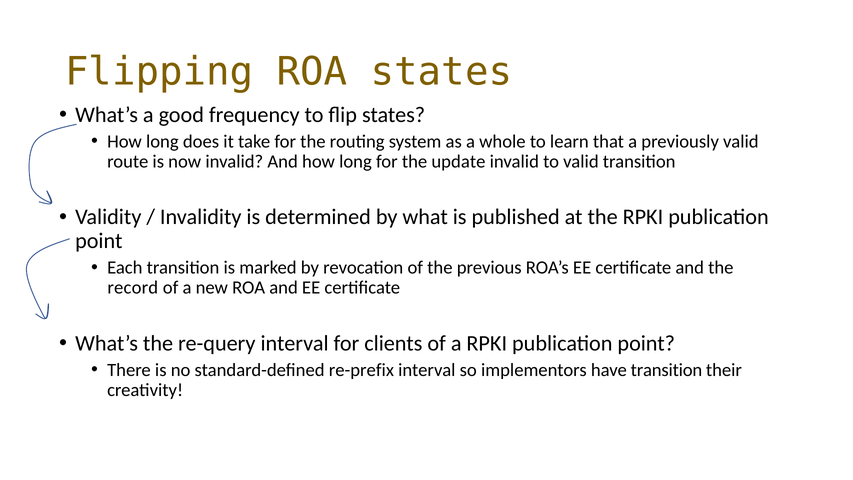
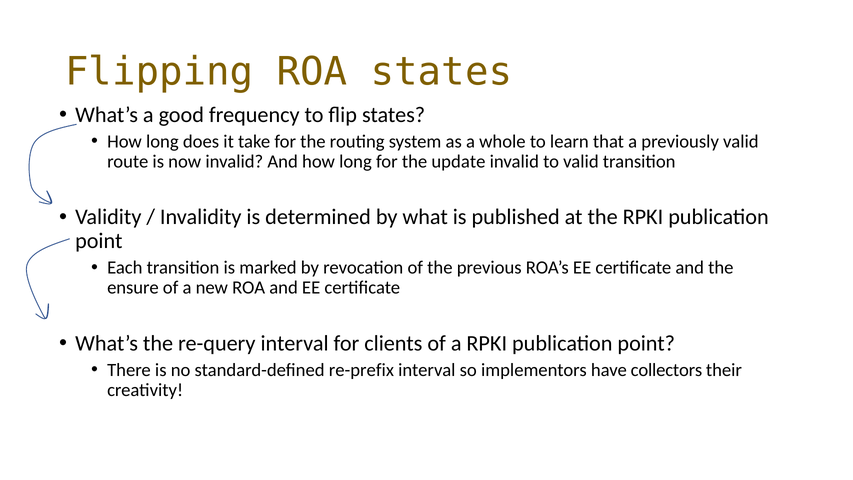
record: record -> ensure
have transition: transition -> collectors
